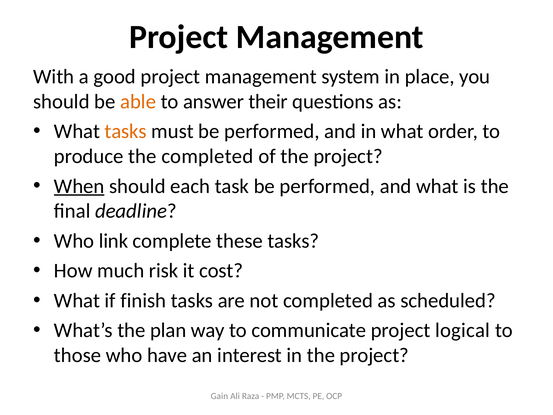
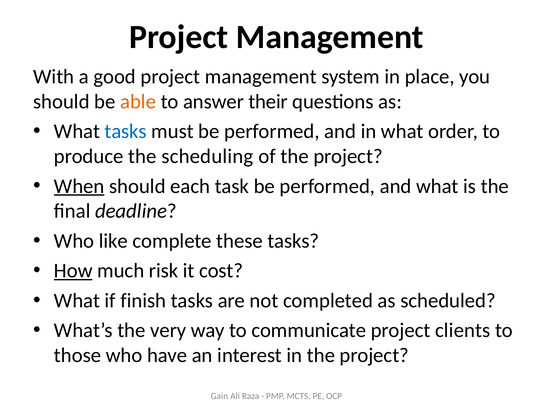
tasks at (126, 131) colour: orange -> blue
the completed: completed -> scheduling
link: link -> like
How underline: none -> present
plan: plan -> very
logical: logical -> clients
